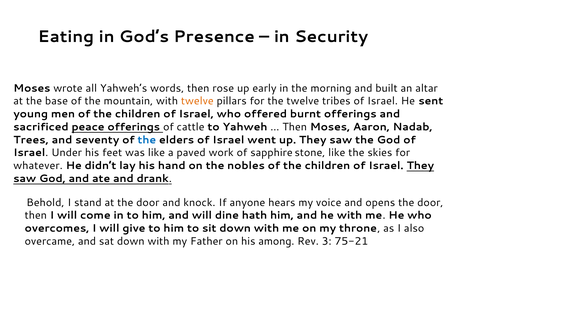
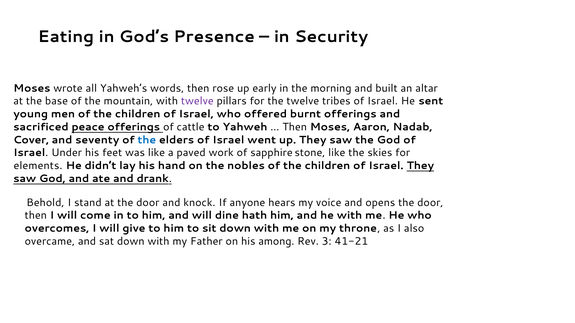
twelve at (197, 101) colour: orange -> purple
Trees: Trees -> Cover
whatever: whatever -> elements
75-21: 75-21 -> 41-21
